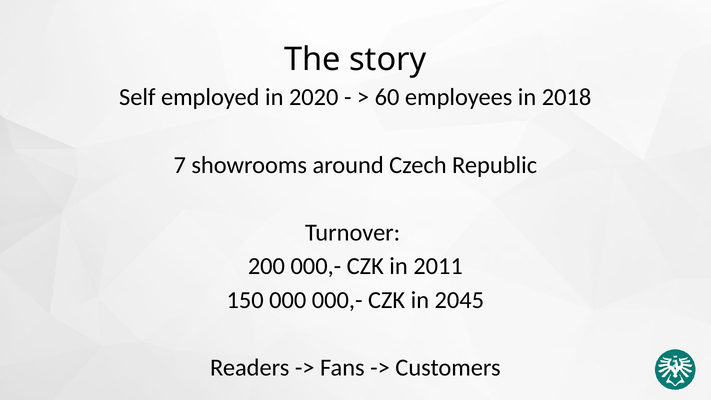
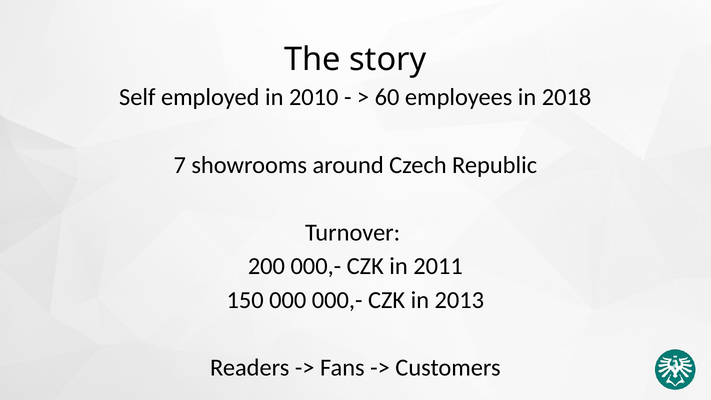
2020: 2020 -> 2010
2045: 2045 -> 2013
